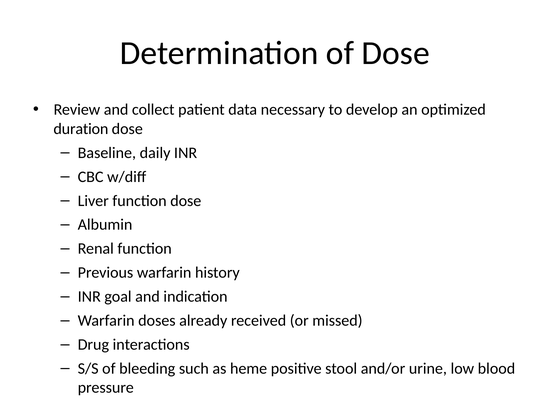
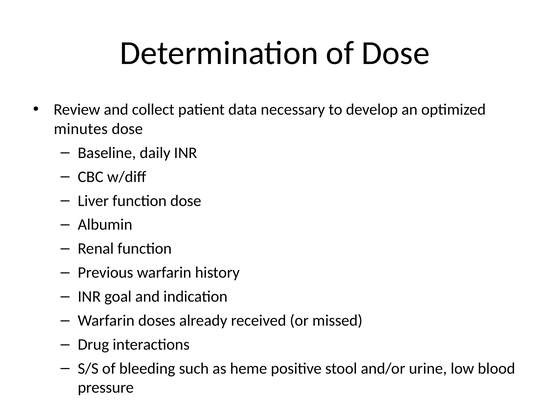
duration: duration -> minutes
